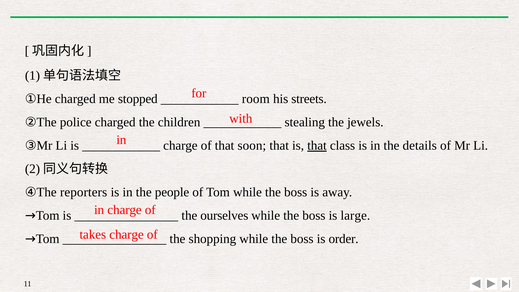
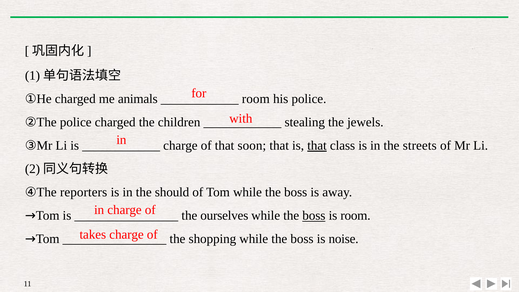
stopped: stopped -> animals
his streets: streets -> police
details: details -> streets
people: people -> should
boss at (314, 216) underline: none -> present
is large: large -> room
order: order -> noise
